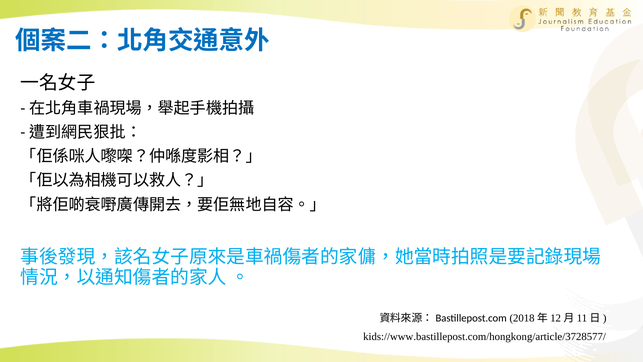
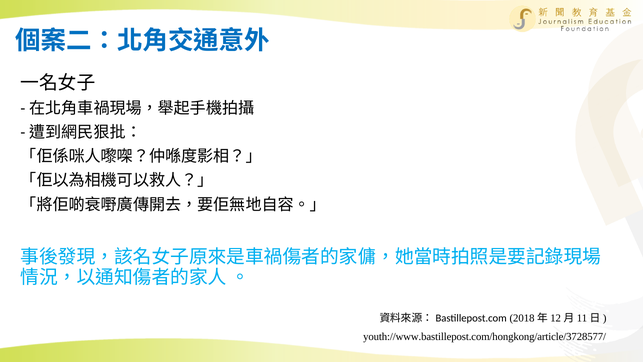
kids://www.bastillepost.com/hongkong/article/3728577/: kids://www.bastillepost.com/hongkong/article/3728577/ -> youth://www.bastillepost.com/hongkong/article/3728577/
